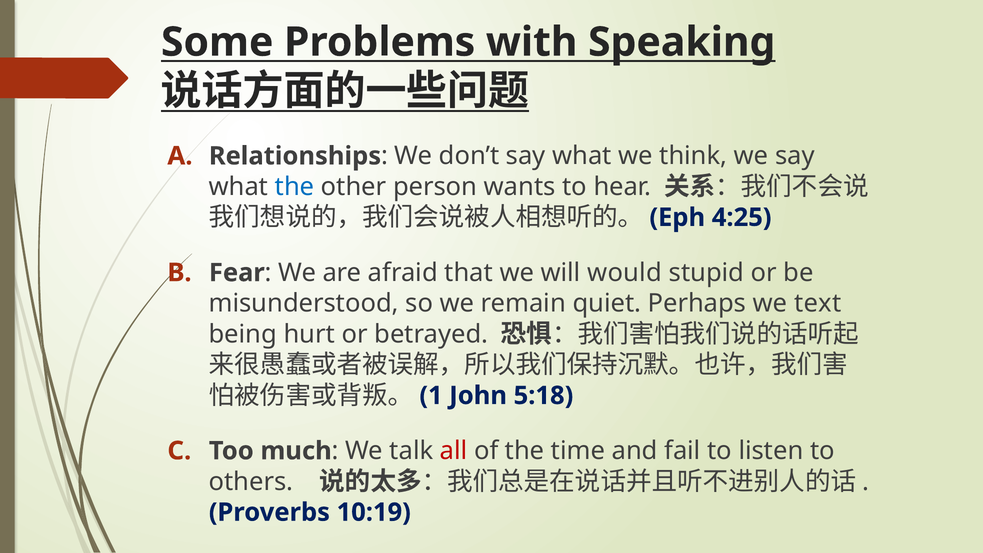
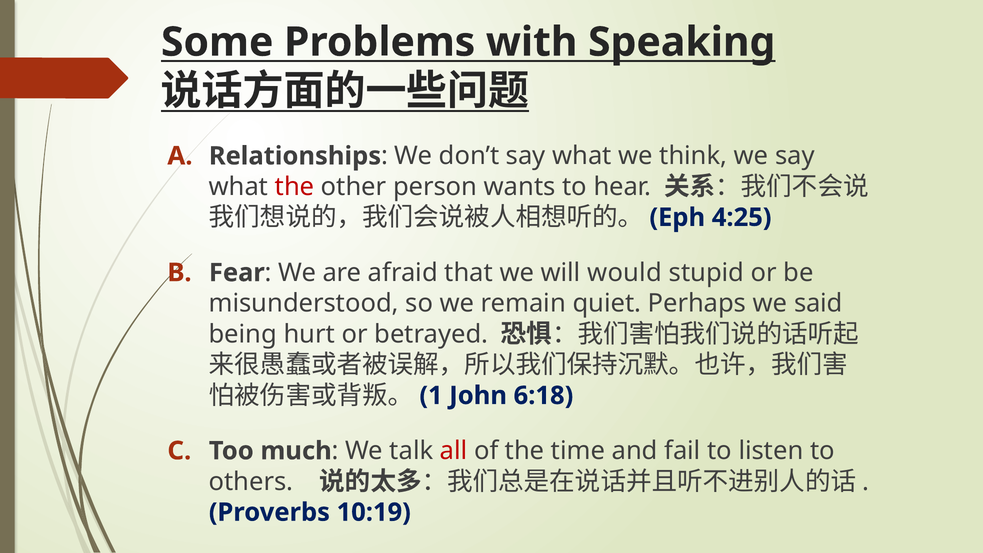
the at (295, 187) colour: blue -> red
text: text -> said
5:18: 5:18 -> 6:18
